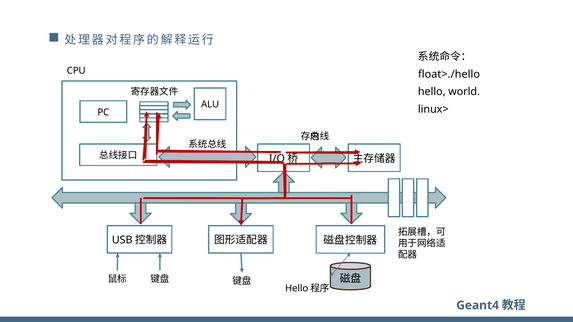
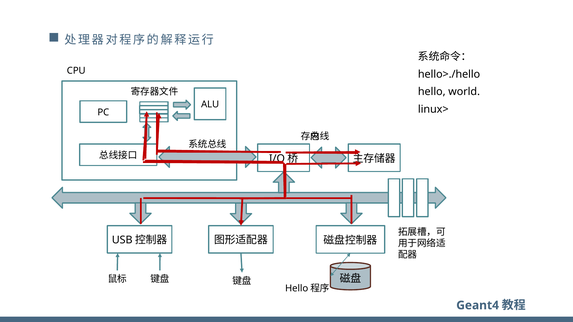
float>./hello: float>./hello -> hello>./hello
